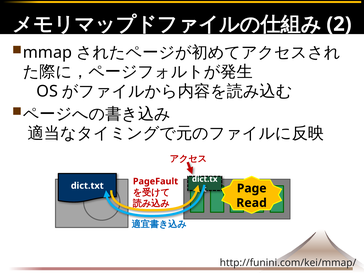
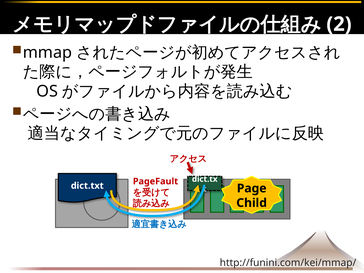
Read: Read -> Child
